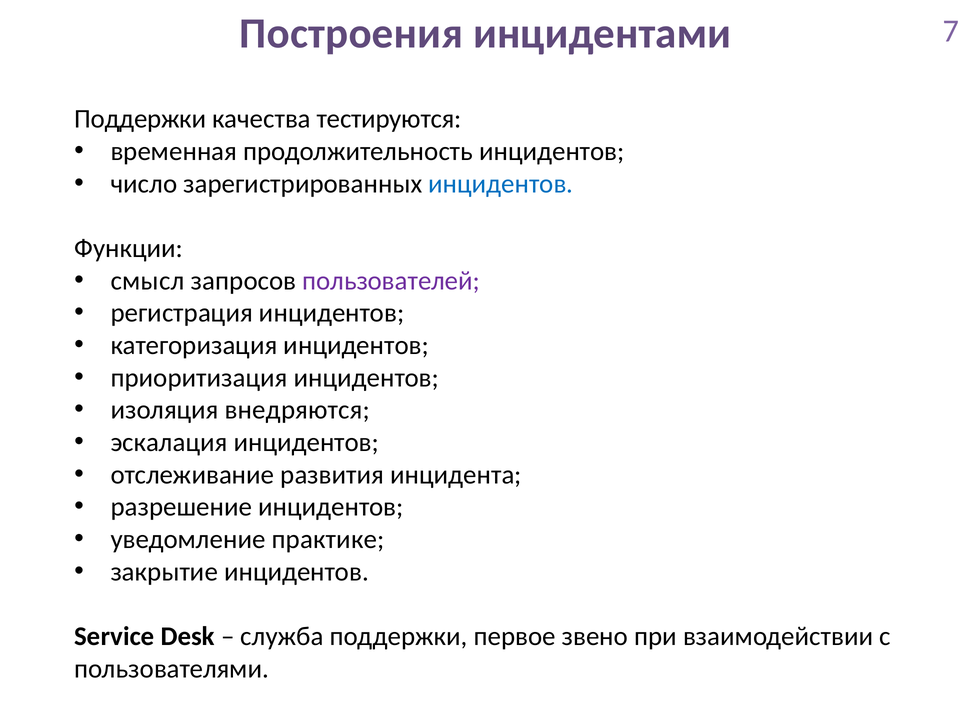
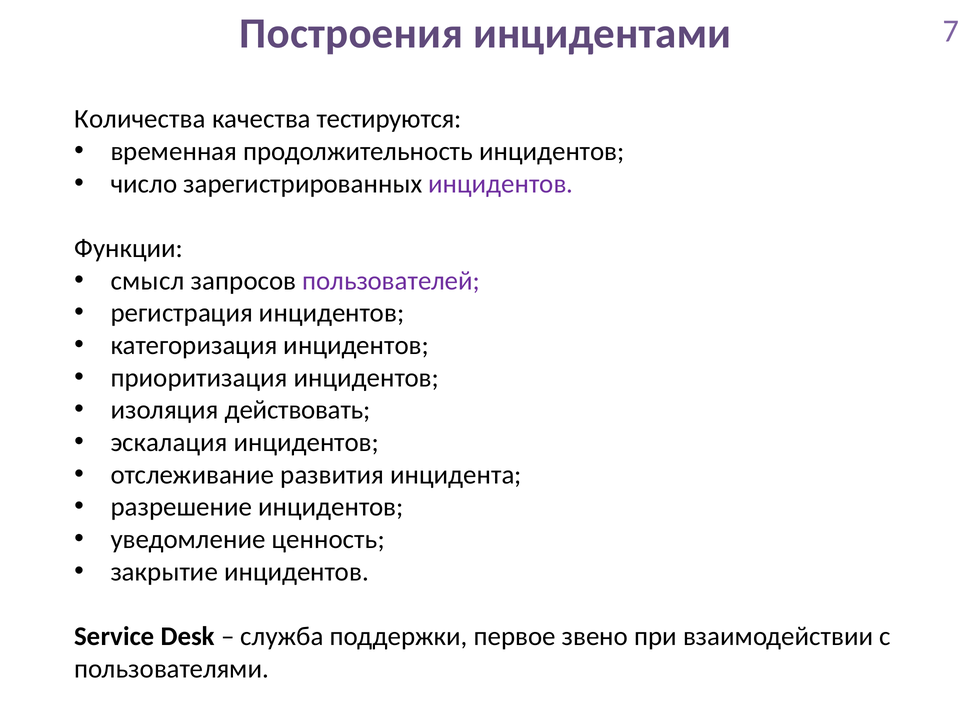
Поддержки at (140, 119): Поддержки -> Количества
инцидентов at (501, 184) colour: blue -> purple
внедряются: внедряются -> действовать
практике: практике -> ценность
